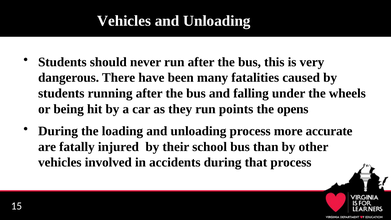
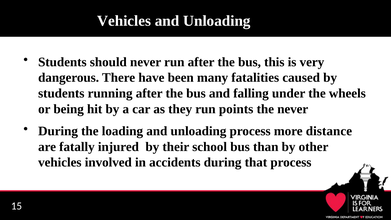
the opens: opens -> never
accurate: accurate -> distance
